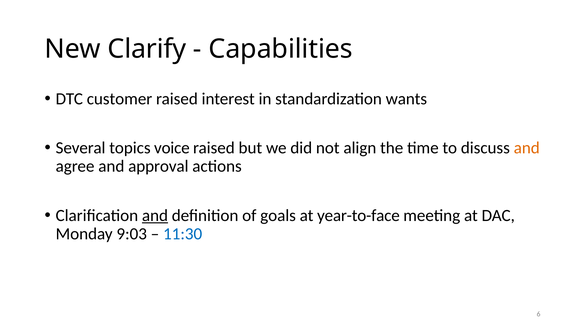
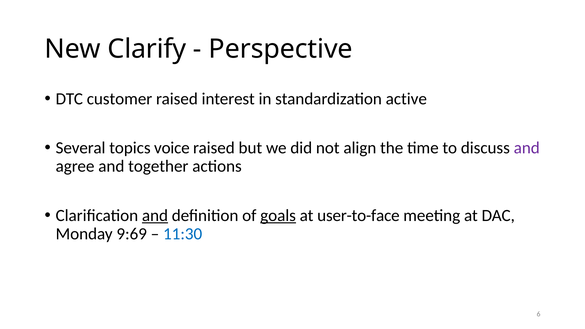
Capabilities: Capabilities -> Perspective
wants: wants -> active
and at (527, 148) colour: orange -> purple
approval: approval -> together
goals underline: none -> present
year-to-face: year-to-face -> user-to-face
9:03: 9:03 -> 9:69
